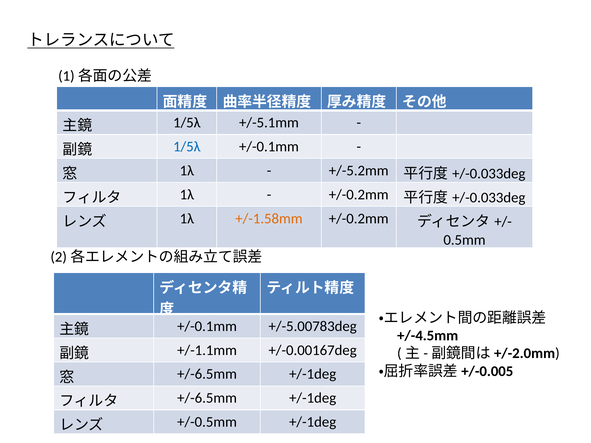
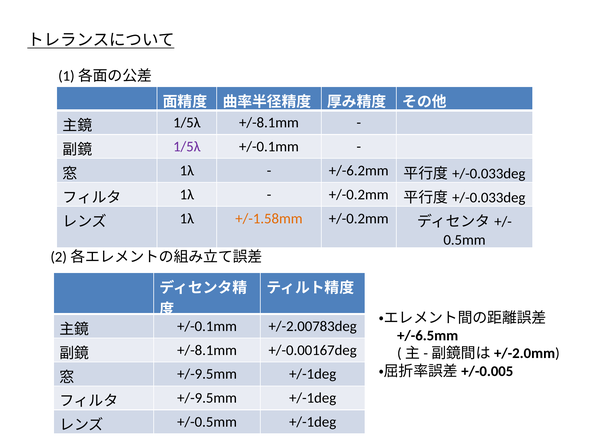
1/5λ +/-5.1mm: +/-5.1mm -> +/-8.1mm
1/5λ at (187, 147) colour: blue -> purple
+/-5.2mm: +/-5.2mm -> +/-6.2mm
+/-5.00783deg: +/-5.00783deg -> +/-2.00783deg
+/-4.5mm: +/-4.5mm -> +/-6.5mm
+/-1.1mm at (207, 350): +/-1.1mm -> +/-8.1mm
+/-6.5mm at (207, 374): +/-6.5mm -> +/-9.5mm
+/-6.5mm at (207, 398): +/-6.5mm -> +/-9.5mm
